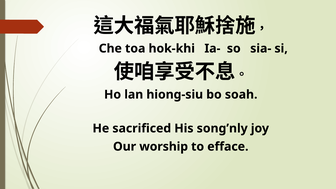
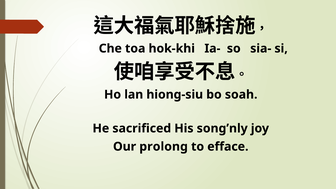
worship: worship -> prolong
